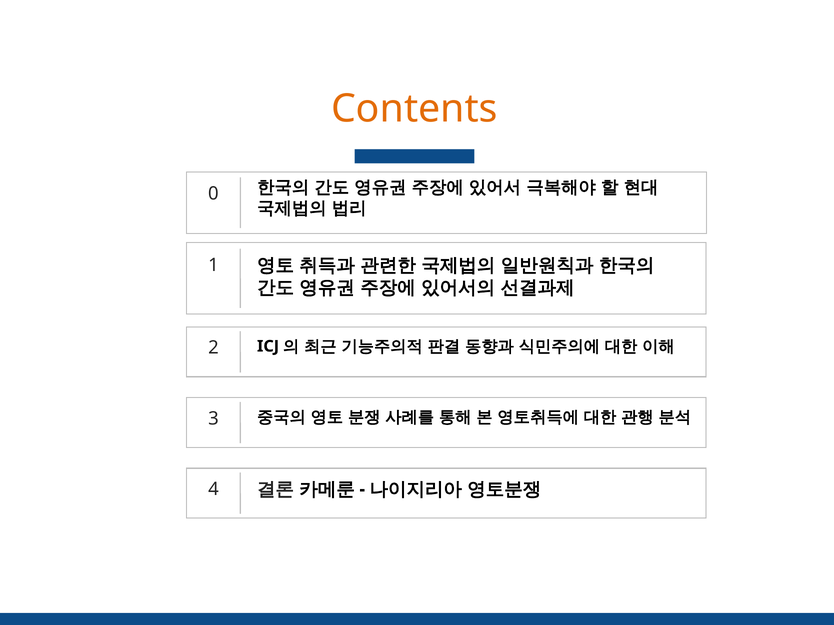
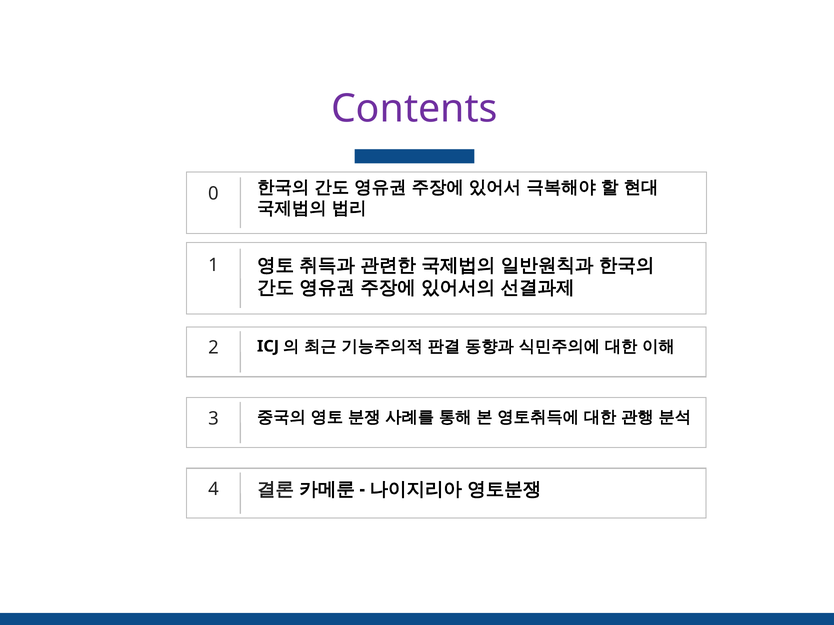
Contents colour: orange -> purple
